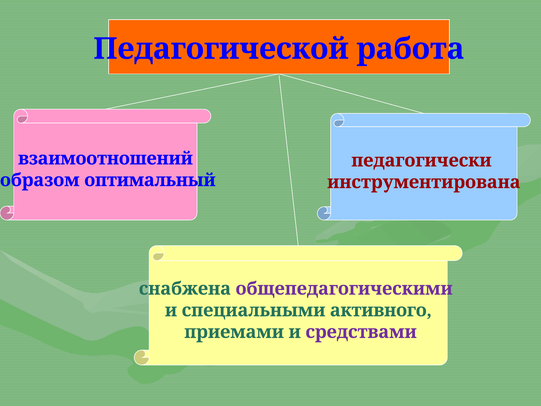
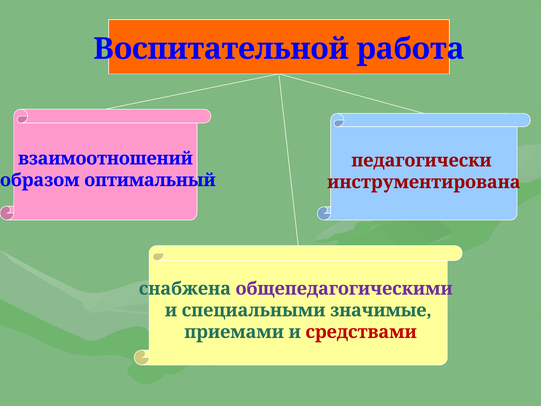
Педагогической: Педагогической -> Воспитательной
активного: активного -> значимые
средствами colour: purple -> red
